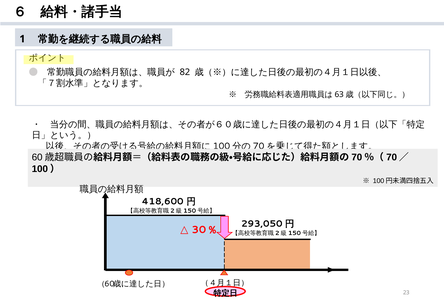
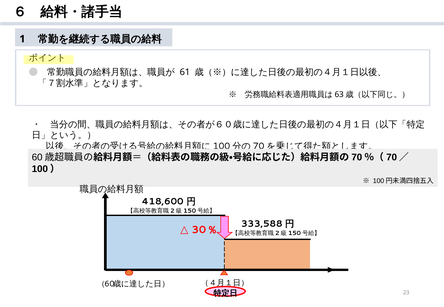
82: 82 -> 61
293,050: 293,050 -> 333,588
